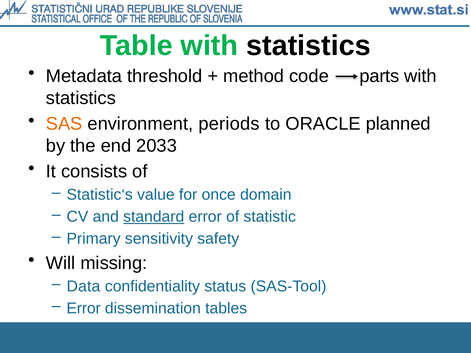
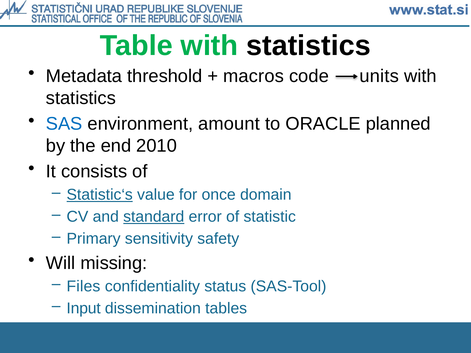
method: method -> macros
parts: parts -> units
SAS colour: orange -> blue
periods: periods -> amount
2033: 2033 -> 2010
Statistic‘s underline: none -> present
Data: Data -> Files
Error at (84, 309): Error -> Input
